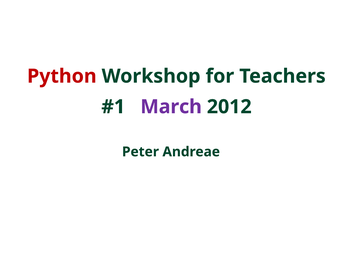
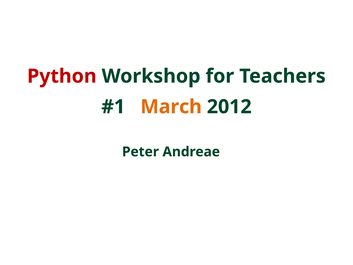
March colour: purple -> orange
